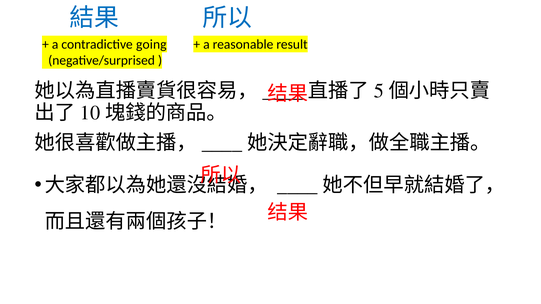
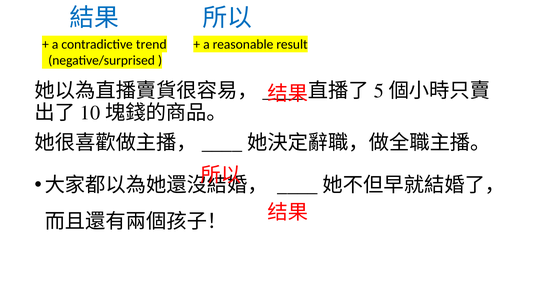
going: going -> trend
